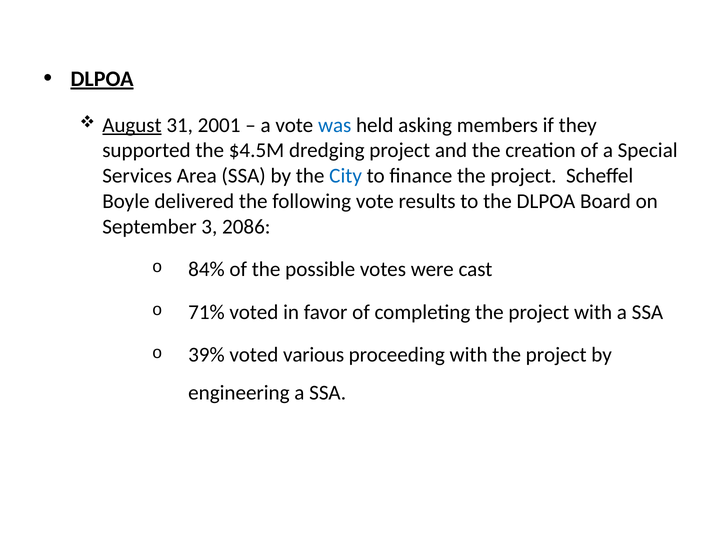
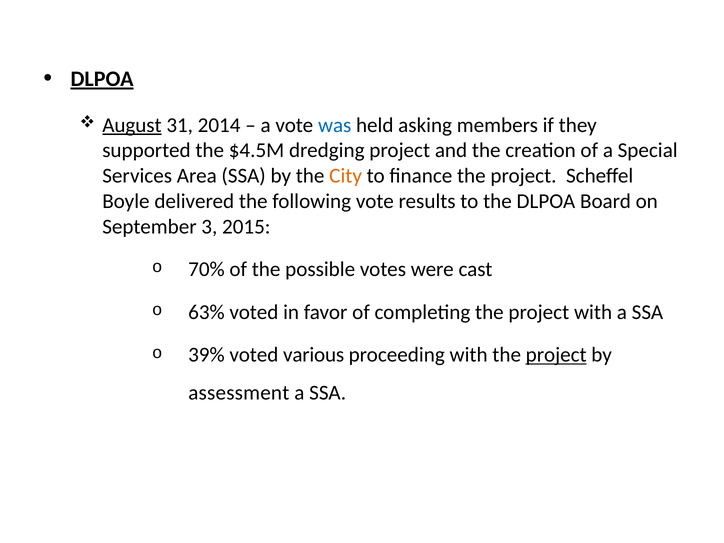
2001: 2001 -> 2014
City colour: blue -> orange
2086: 2086 -> 2015
84%: 84% -> 70%
71%: 71% -> 63%
project at (556, 355) underline: none -> present
engineering: engineering -> assessment
